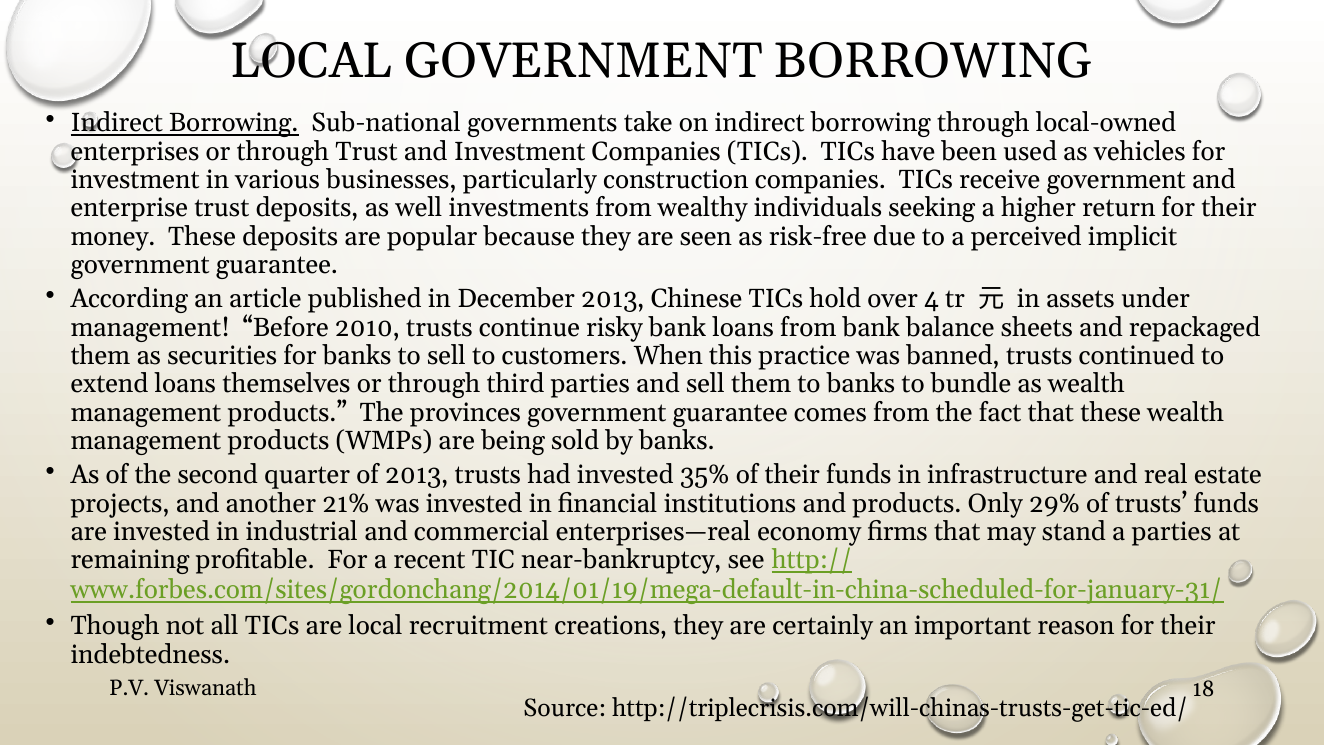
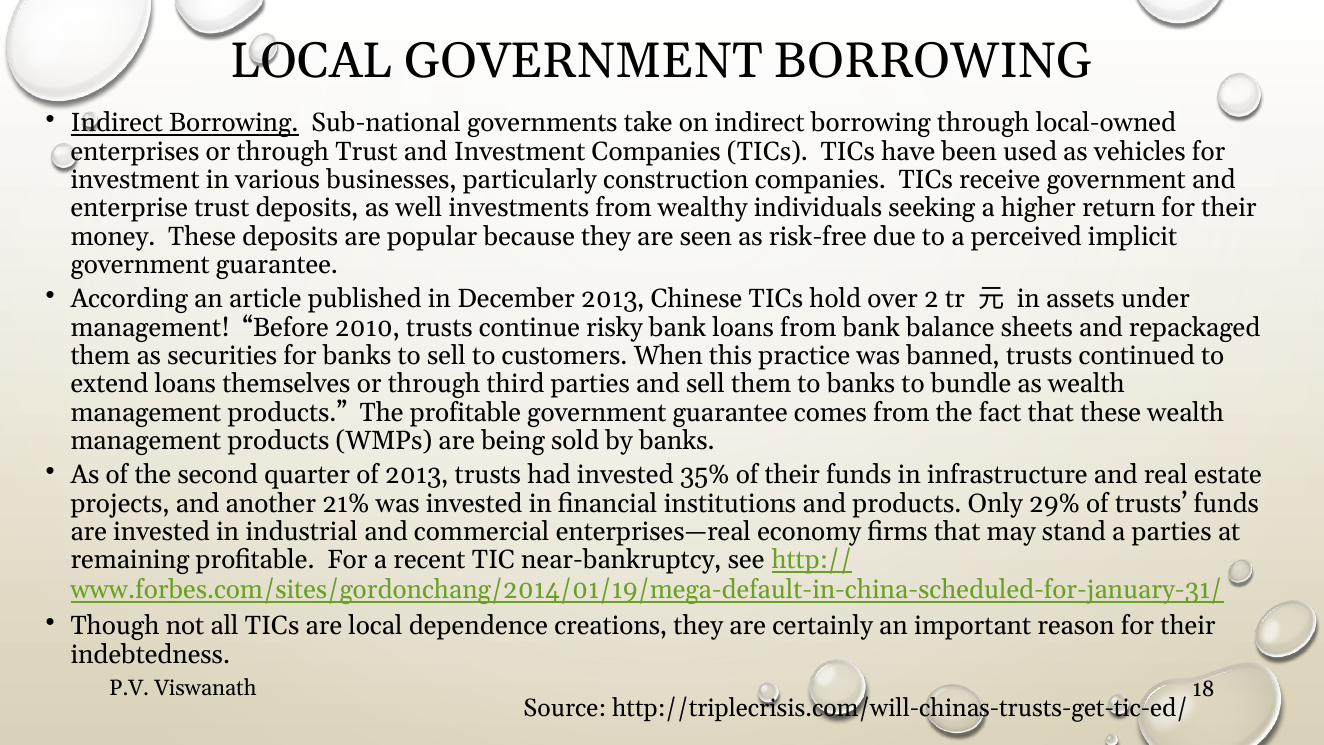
4: 4 -> 2
The provinces: provinces -> profitable
recruitment: recruitment -> dependence
